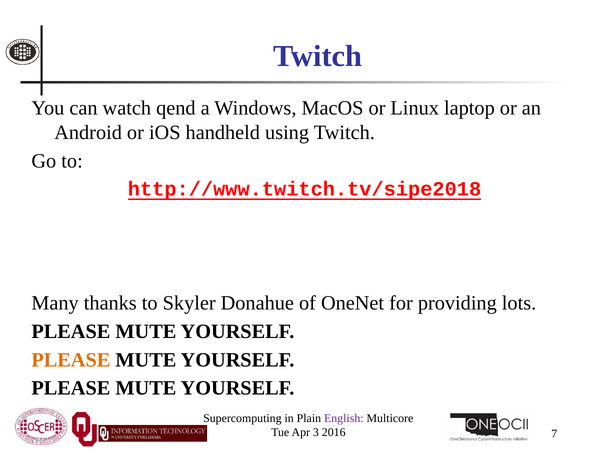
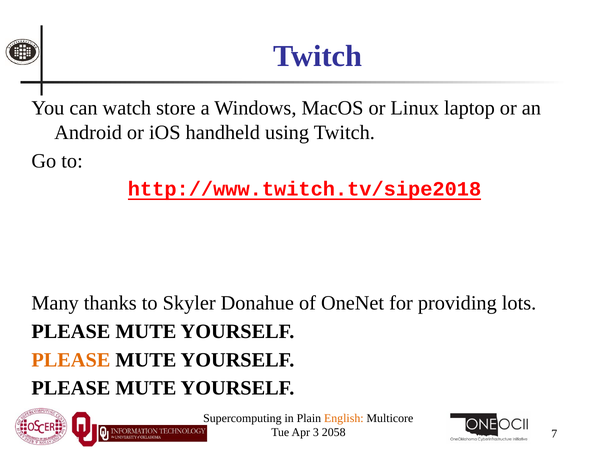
qend: qend -> store
English colour: purple -> orange
2016: 2016 -> 2058
